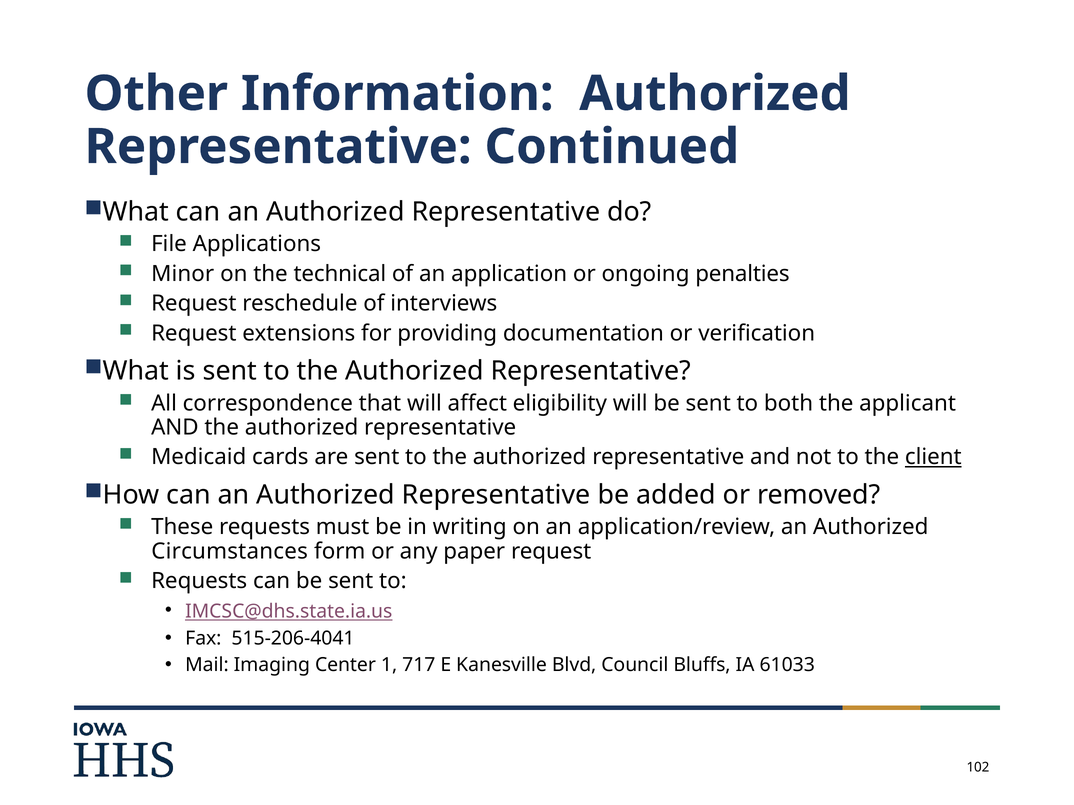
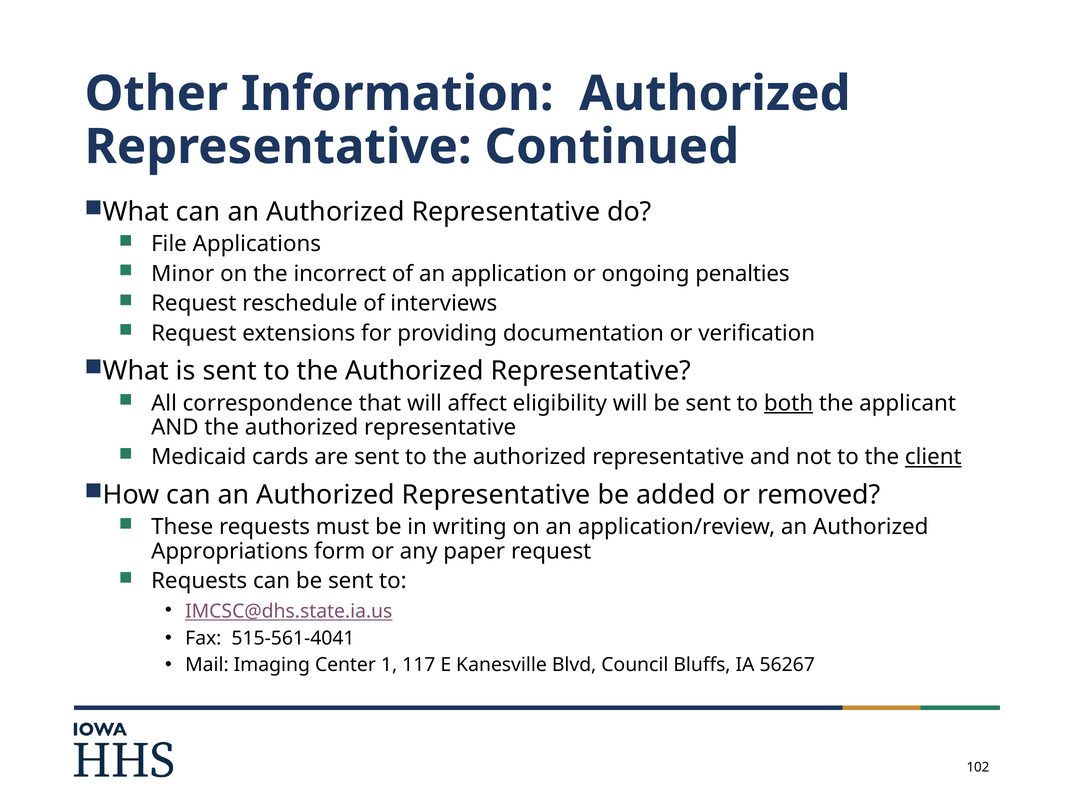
technical: technical -> incorrect
both underline: none -> present
Circumstances: Circumstances -> Appropriations
515-206-4041: 515-206-4041 -> 515-561-4041
717: 717 -> 117
61033: 61033 -> 56267
